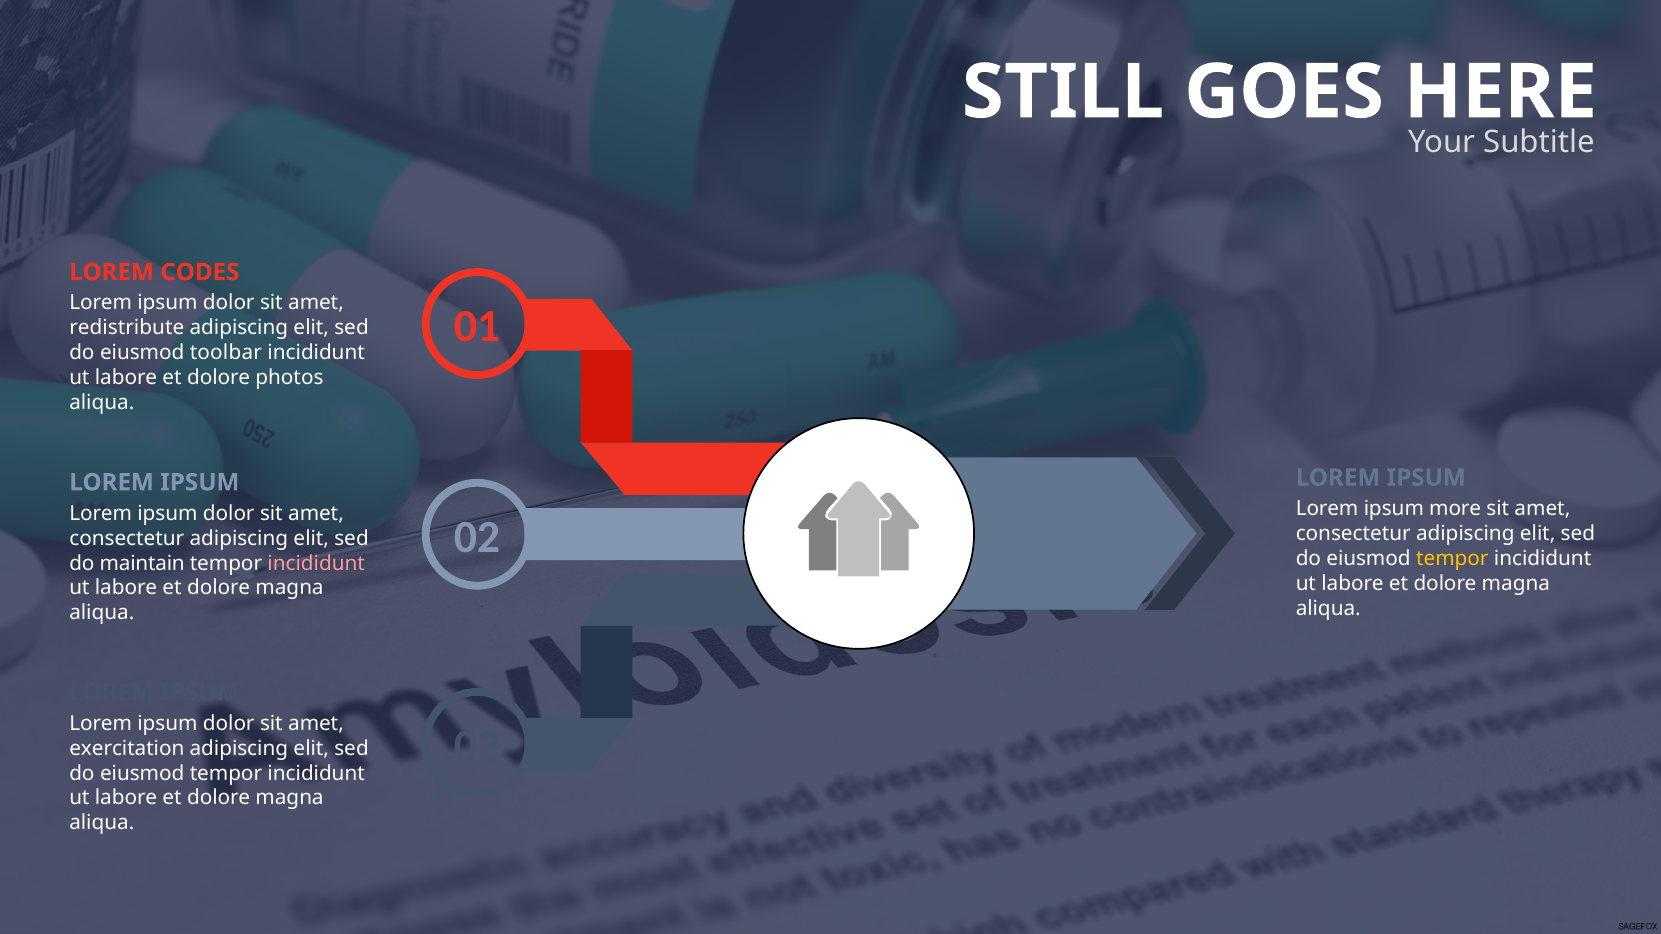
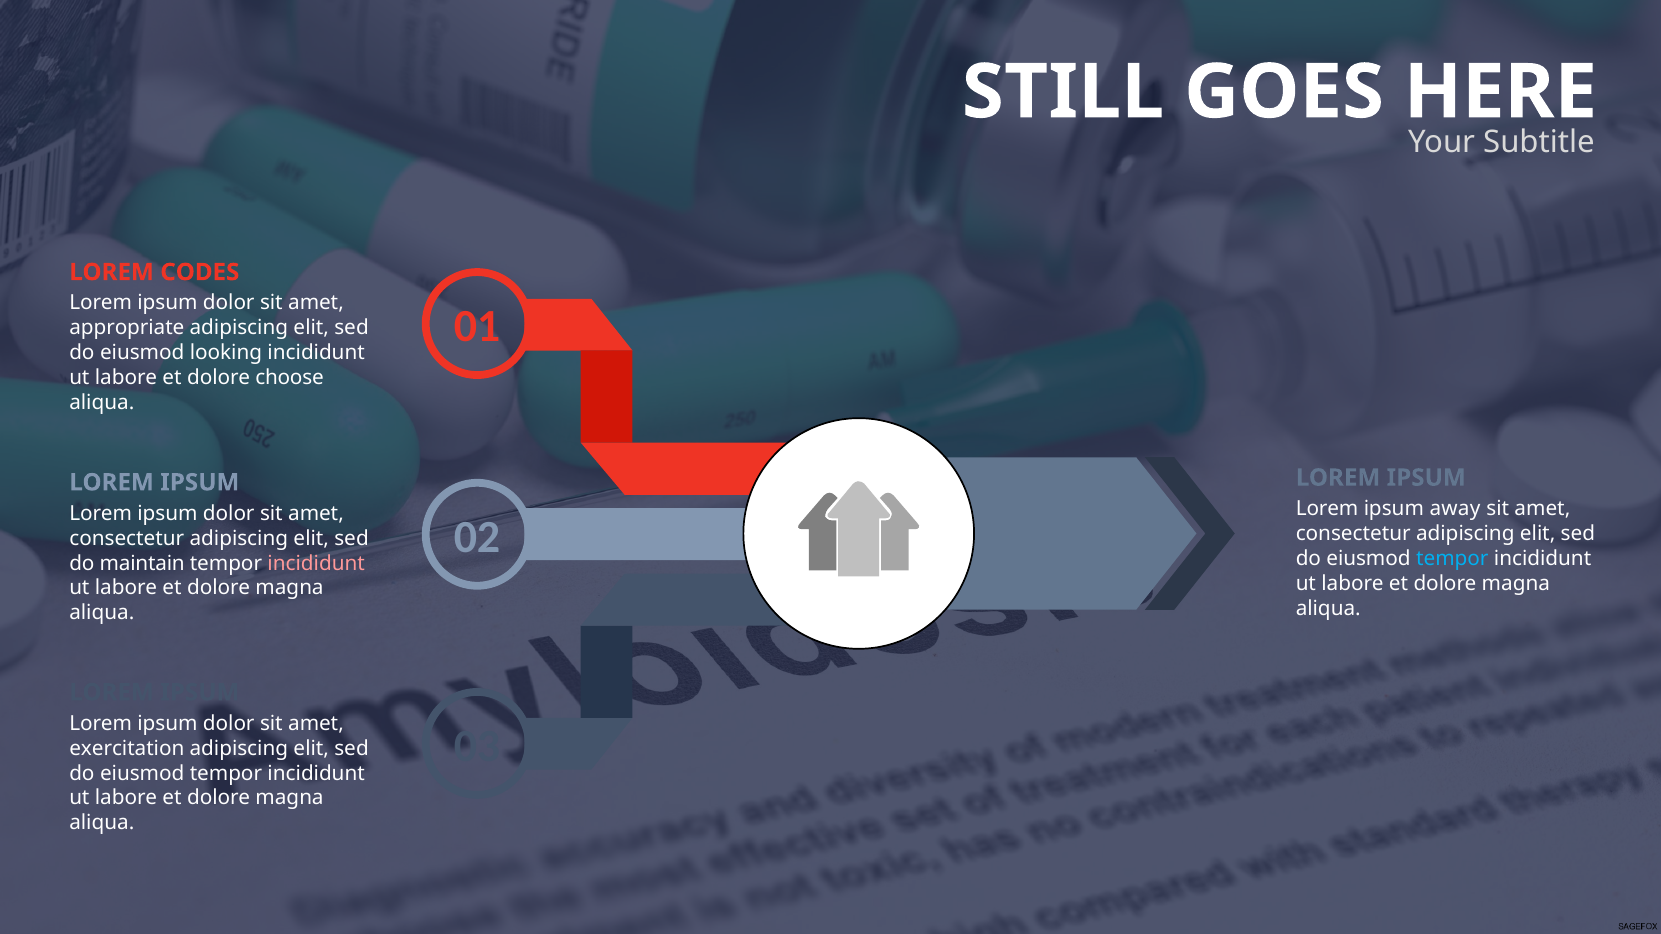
redistribute: redistribute -> appropriate
toolbar: toolbar -> looking
photos: photos -> choose
more: more -> away
tempor at (1452, 559) colour: yellow -> light blue
